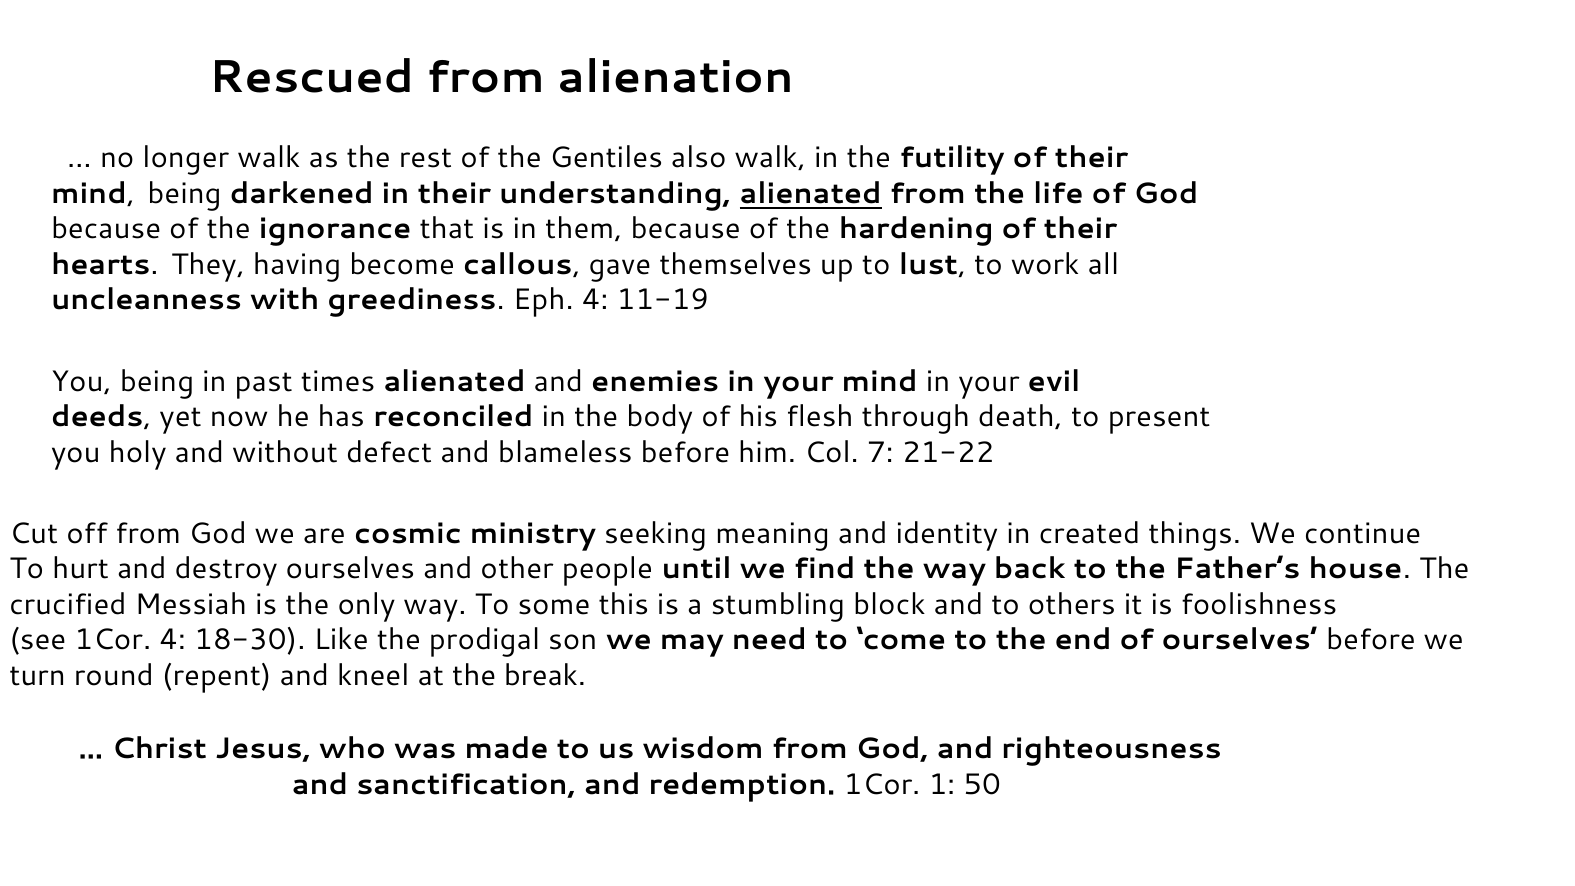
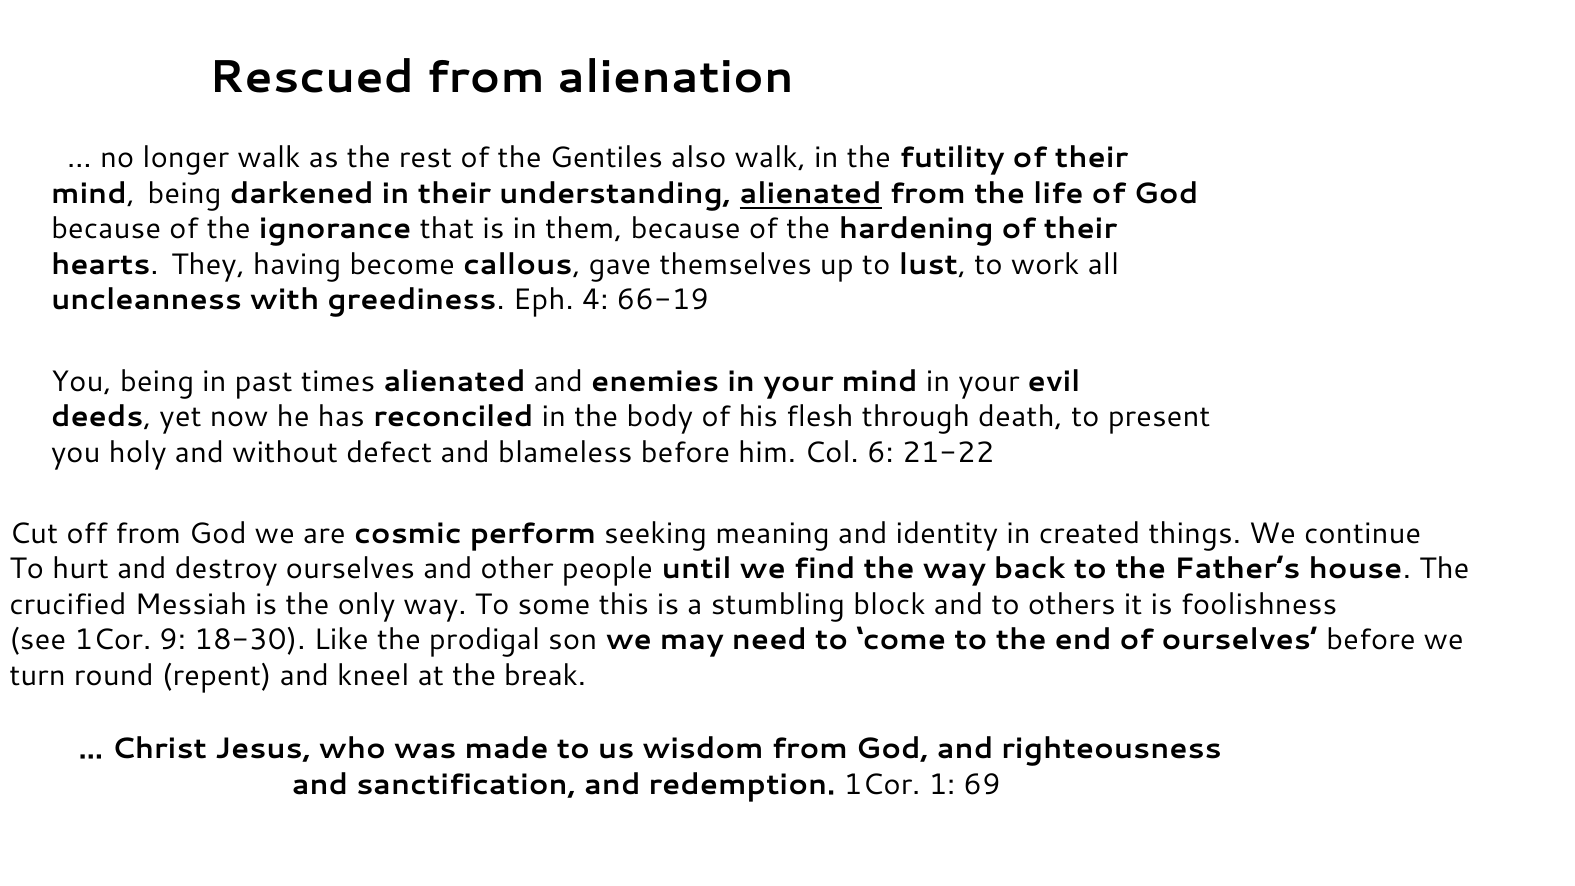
11-19: 11-19 -> 66-19
7: 7 -> 6
ministry: ministry -> perform
1Cor 4: 4 -> 9
50: 50 -> 69
